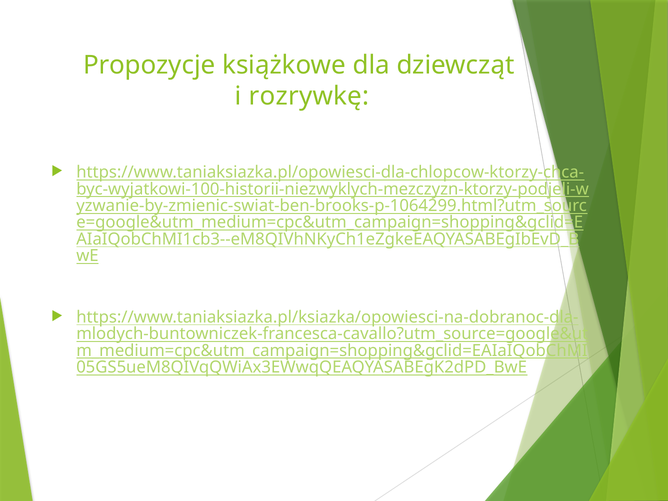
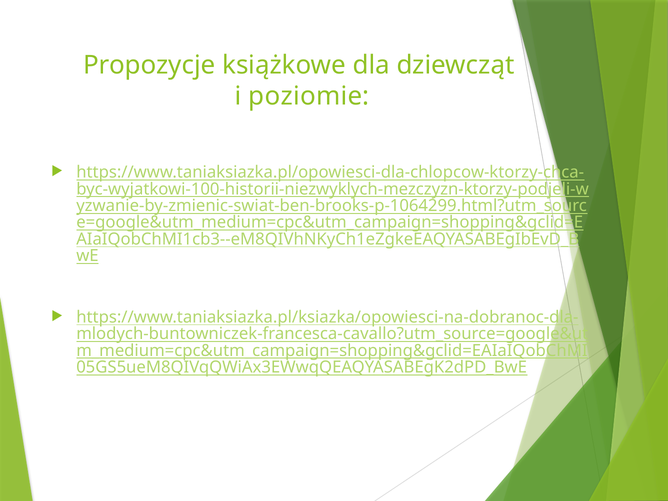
rozrywkę: rozrywkę -> poziomie
